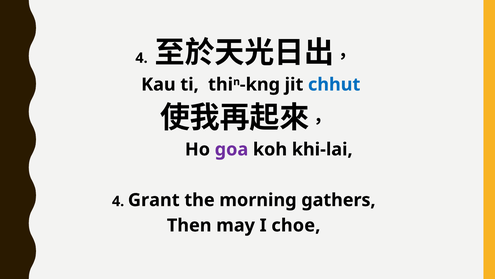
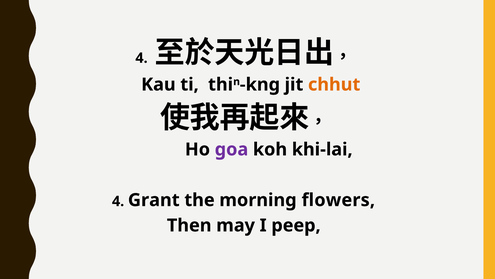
chhut colour: blue -> orange
gathers: gathers -> flowers
choe: choe -> peep
